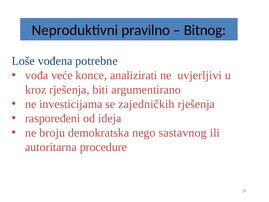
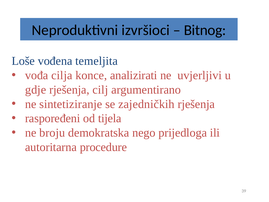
pravilno: pravilno -> izvršioci
potrebne: potrebne -> temeljita
veće: veće -> cilja
kroz: kroz -> gdje
biti: biti -> cilj
investicijama: investicijama -> sintetiziranje
ideja: ideja -> tijela
sastavnog: sastavnog -> prijedloga
